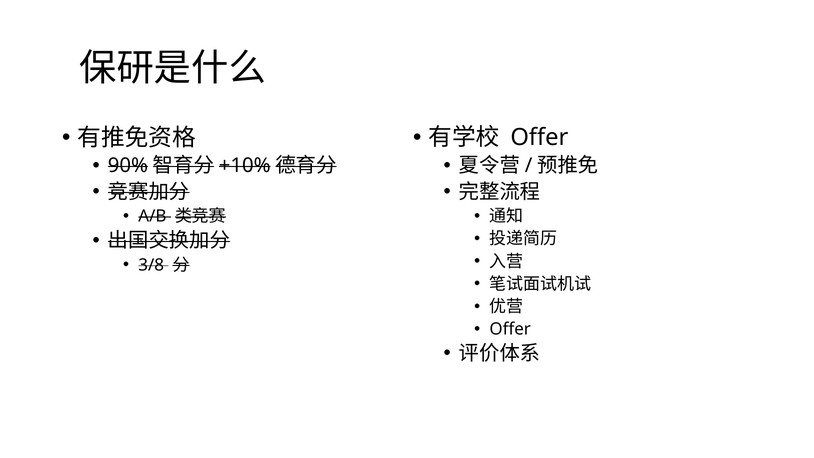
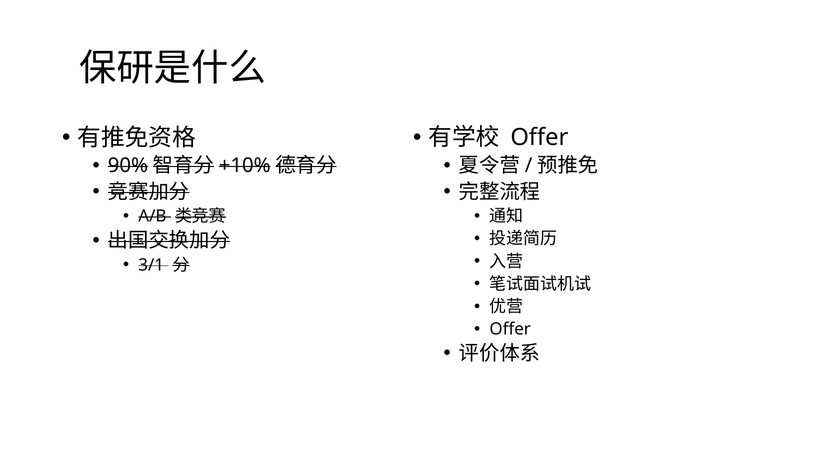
3/8: 3/8 -> 3/1
